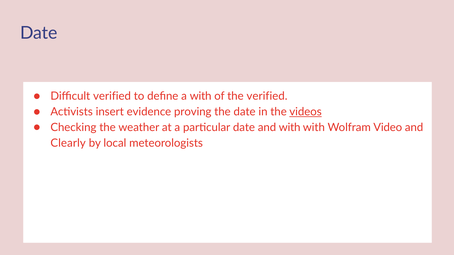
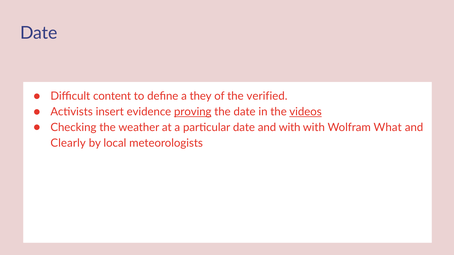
Difficult verified: verified -> content
a with: with -> they
proving underline: none -> present
Video: Video -> What
